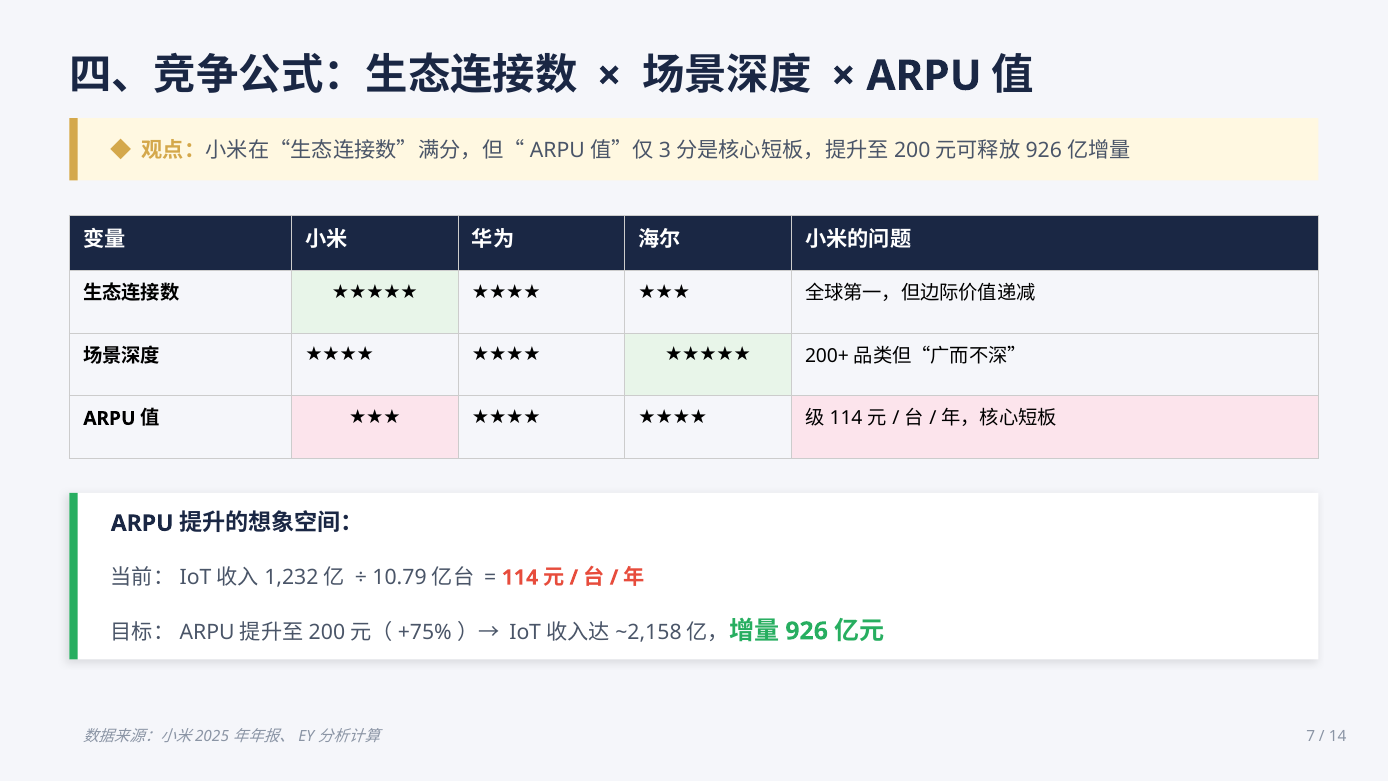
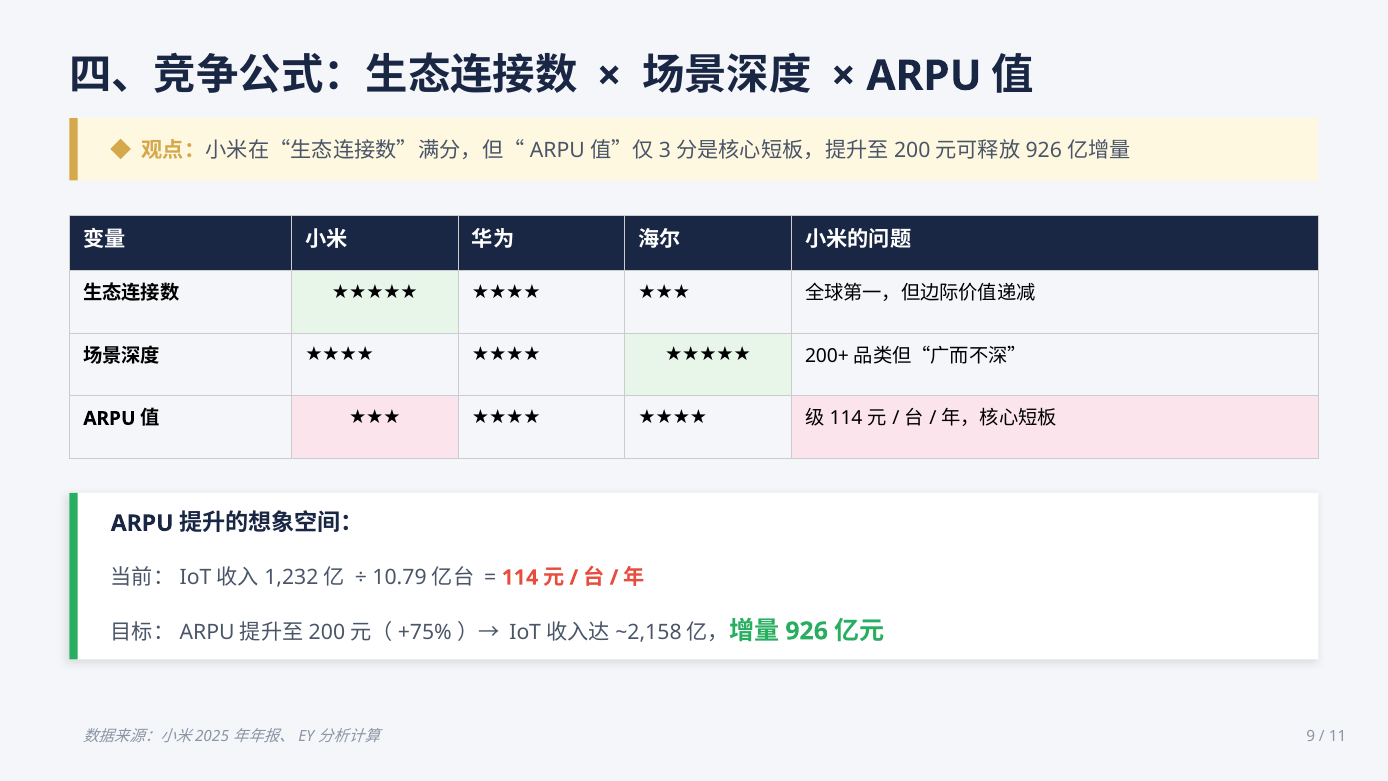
7: 7 -> 9
14: 14 -> 11
